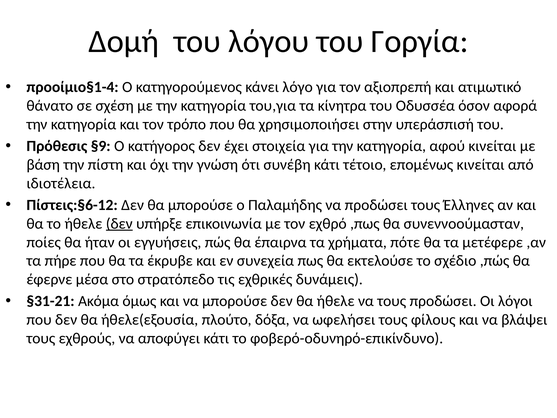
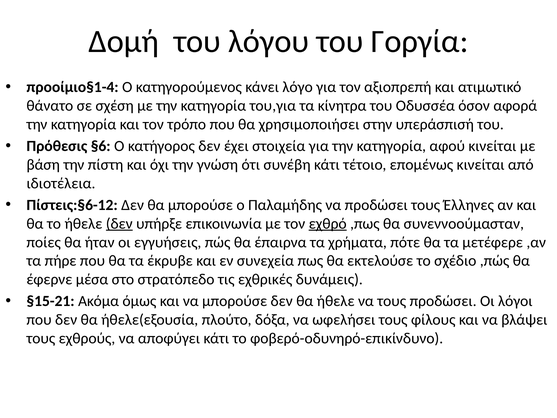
§9: §9 -> §6
εχθρό underline: none -> present
§31-21: §31-21 -> §15-21
